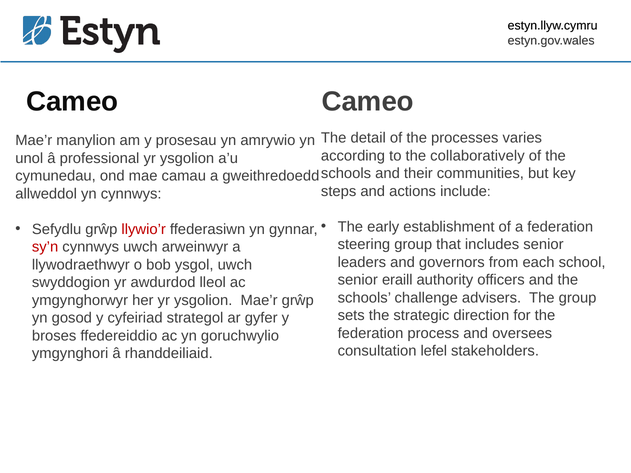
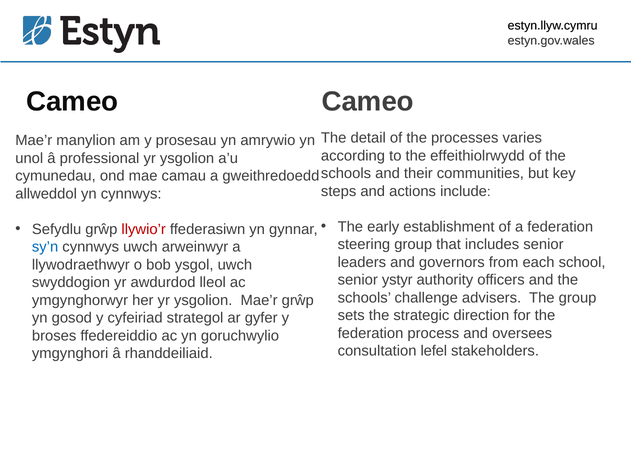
collaboratively: collaboratively -> effeithiolrwydd
sy’n colour: red -> blue
eraill: eraill -> ystyr
